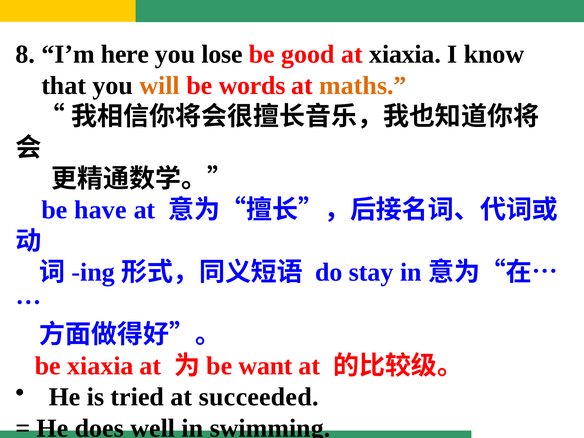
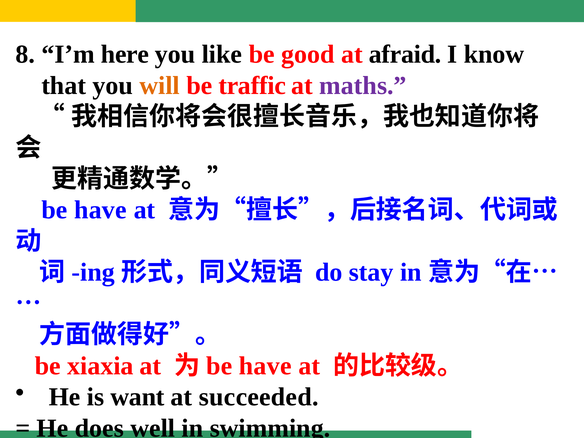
lose: lose -> like
at xiaxia: xiaxia -> afraid
words: words -> traffic
maths colour: orange -> purple
want at (266, 366): want -> have
tried: tried -> want
